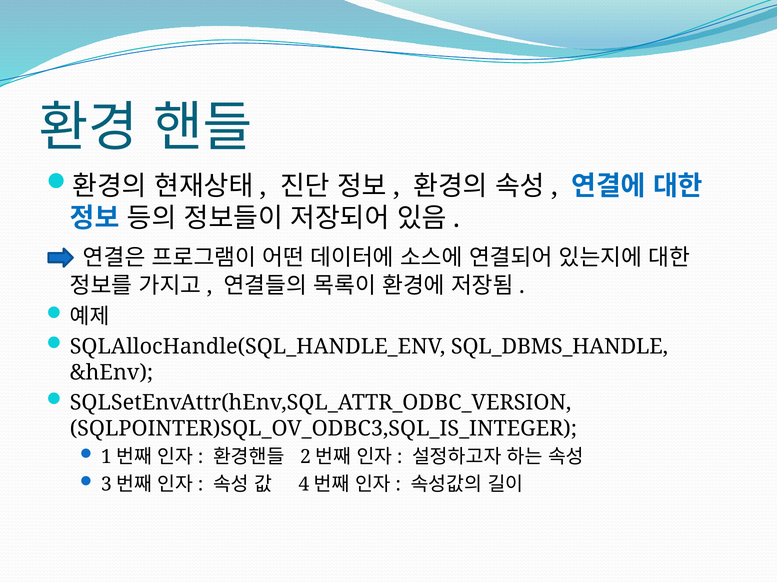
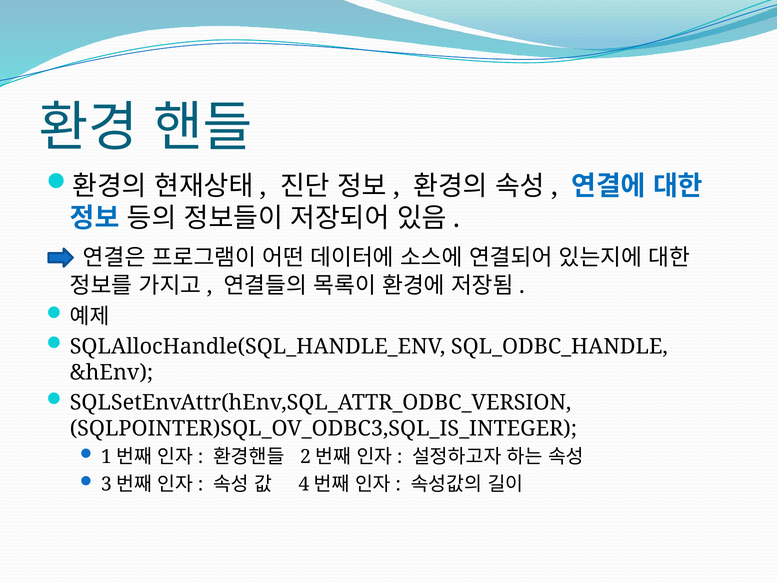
SQL_DBMS_HANDLE: SQL_DBMS_HANDLE -> SQL_ODBC_HANDLE
